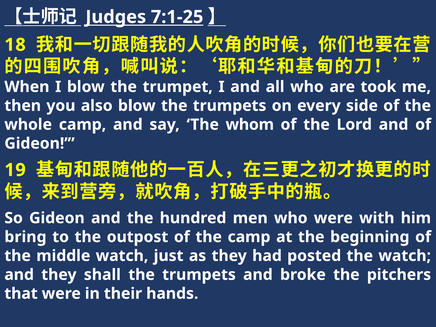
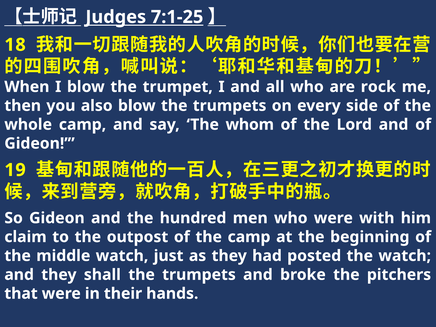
took: took -> rock
bring: bring -> claim
